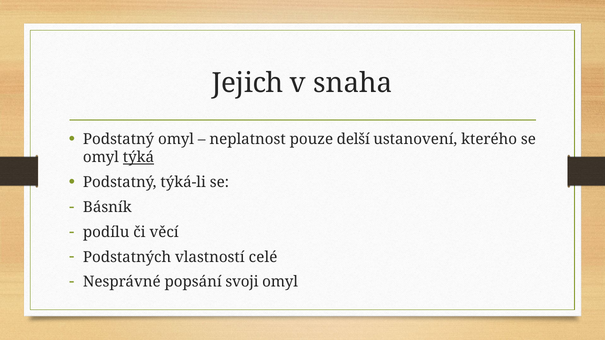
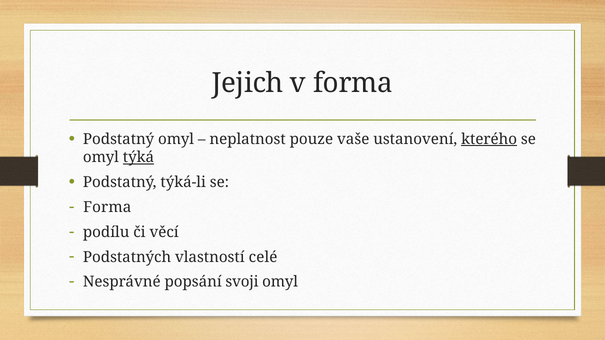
v snaha: snaha -> forma
delší: delší -> vaše
kterého underline: none -> present
Básník at (107, 207): Básník -> Forma
